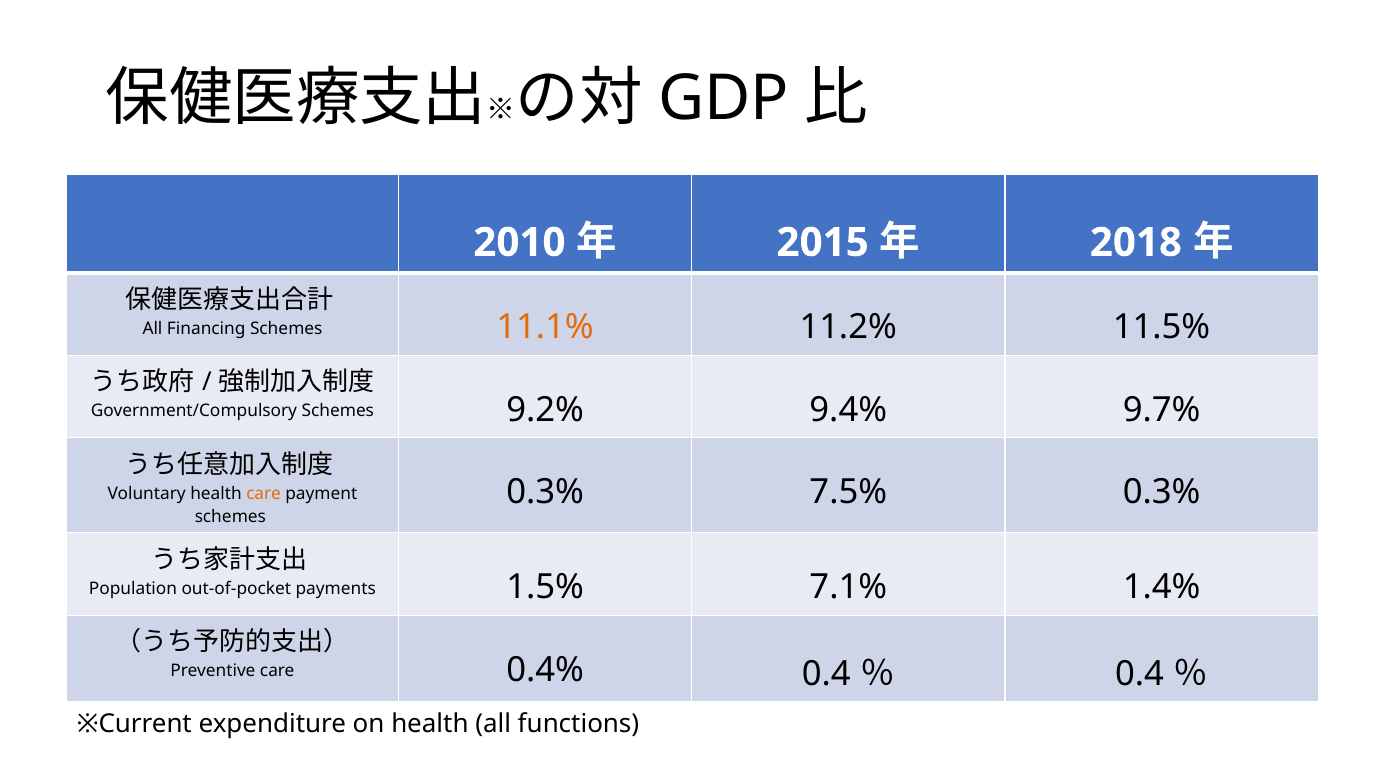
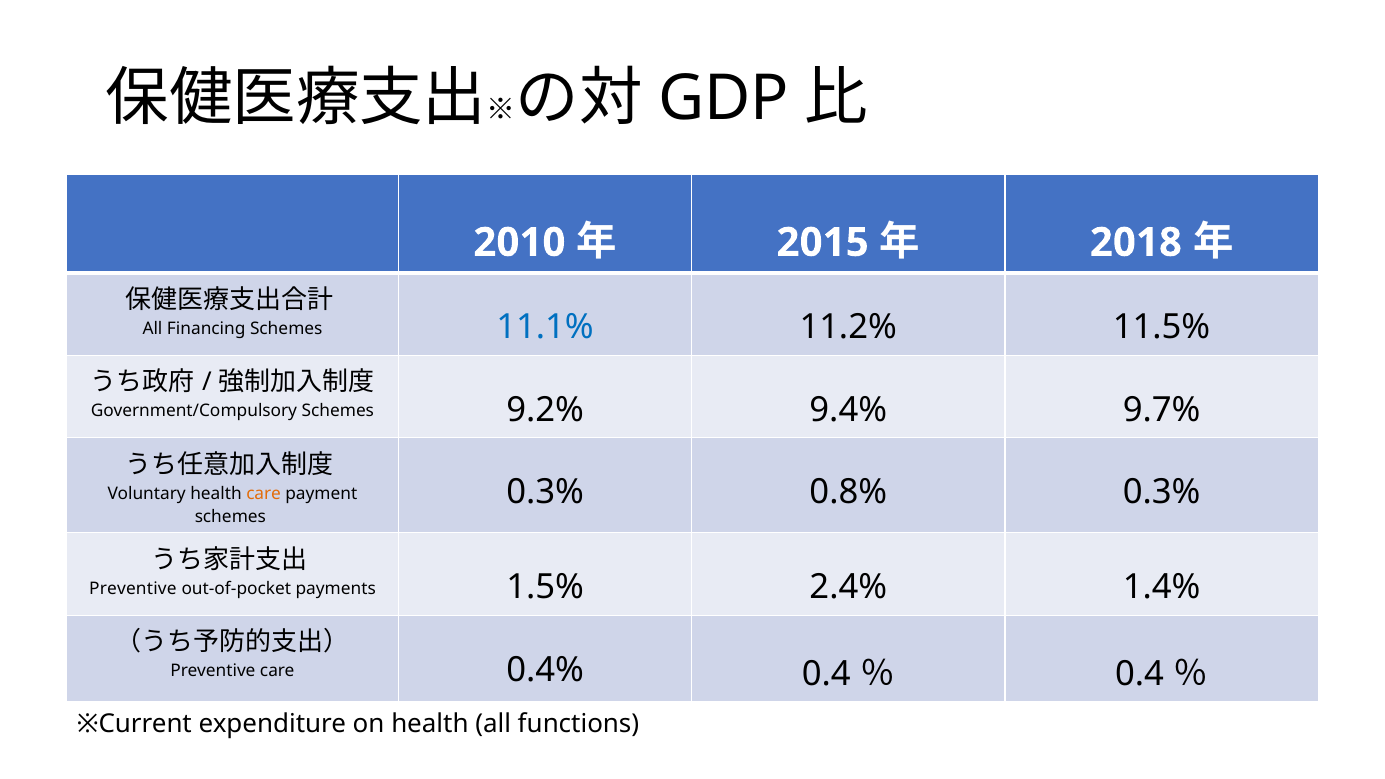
11.1% colour: orange -> blue
7.5%: 7.5% -> 0.8%
Population at (133, 588): Population -> Preventive
7.1%: 7.1% -> 2.4%
